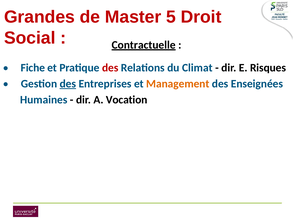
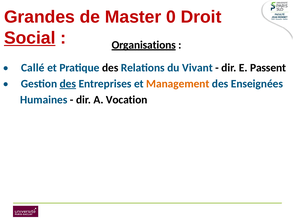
5: 5 -> 0
Social underline: none -> present
Contractuelle: Contractuelle -> Organisations
Fiche: Fiche -> Callé
des at (110, 68) colour: red -> black
Climat: Climat -> Vivant
Risques: Risques -> Passent
